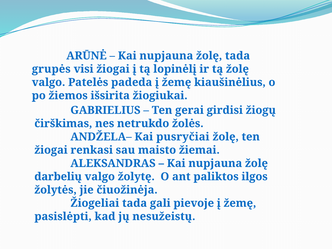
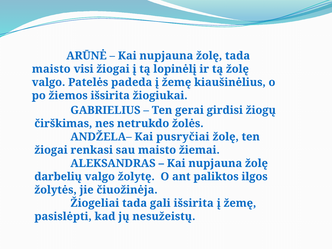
grupės at (51, 69): grupės -> maisto
gali pievoje: pievoje -> išsirita
